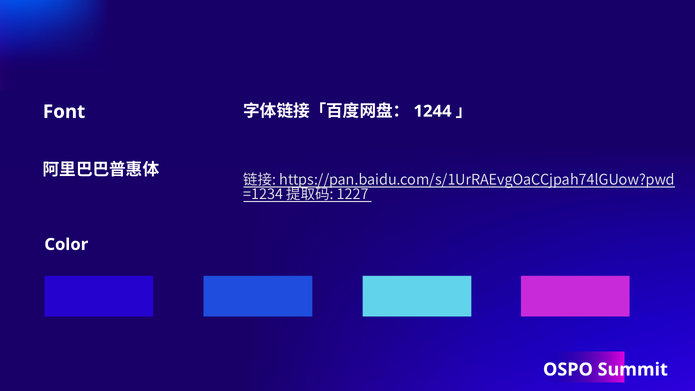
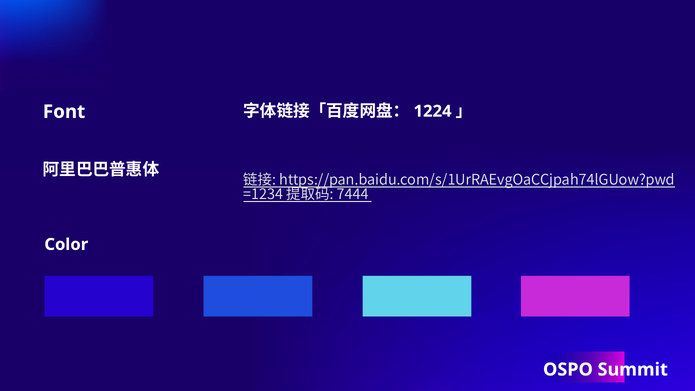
1244: 1244 -> 1224
1227: 1227 -> 7444
